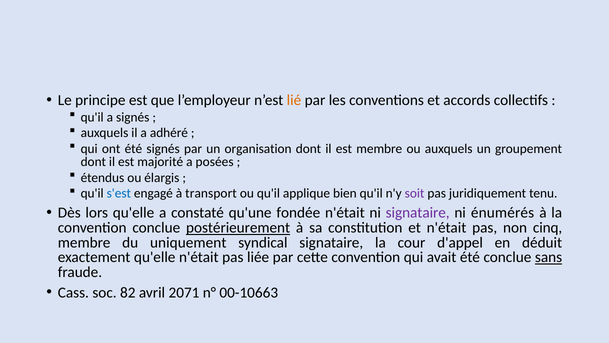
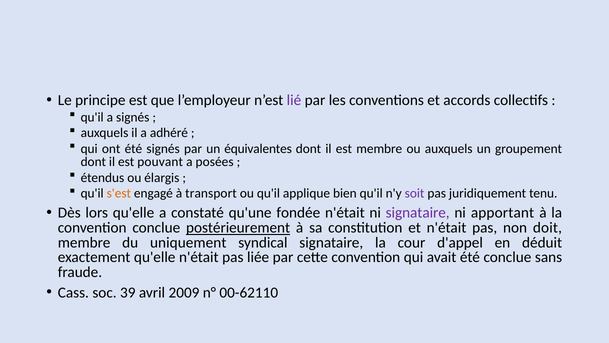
lié colour: orange -> purple
organisation: organisation -> équivalentes
majorité: majorité -> pouvant
s'est colour: blue -> orange
énumérés: énumérés -> apportant
cinq: cinq -> doit
sans underline: present -> none
82: 82 -> 39
2071: 2071 -> 2009
00-10663: 00-10663 -> 00-62110
